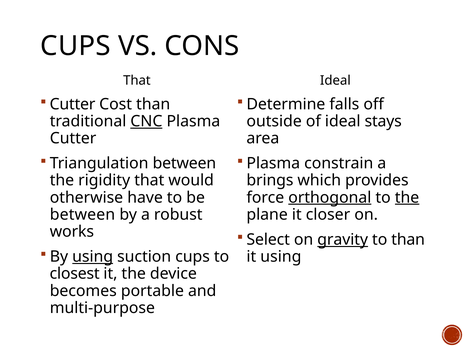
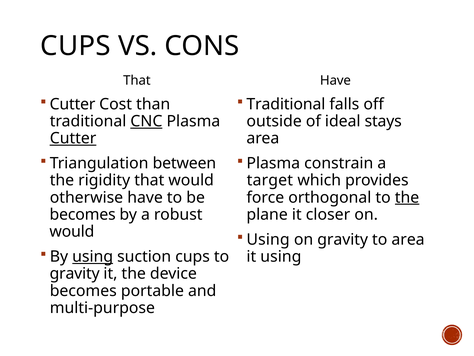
Ideal at (335, 81): Ideal -> Have
Determine at (286, 104): Determine -> Traditional
Cutter at (73, 138) underline: none -> present
brings: brings -> target
orthogonal underline: present -> none
between at (82, 214): between -> becomes
works at (72, 231): works -> would
Select at (268, 239): Select -> Using
gravity at (343, 239) underline: present -> none
to than: than -> area
closest at (75, 273): closest -> gravity
